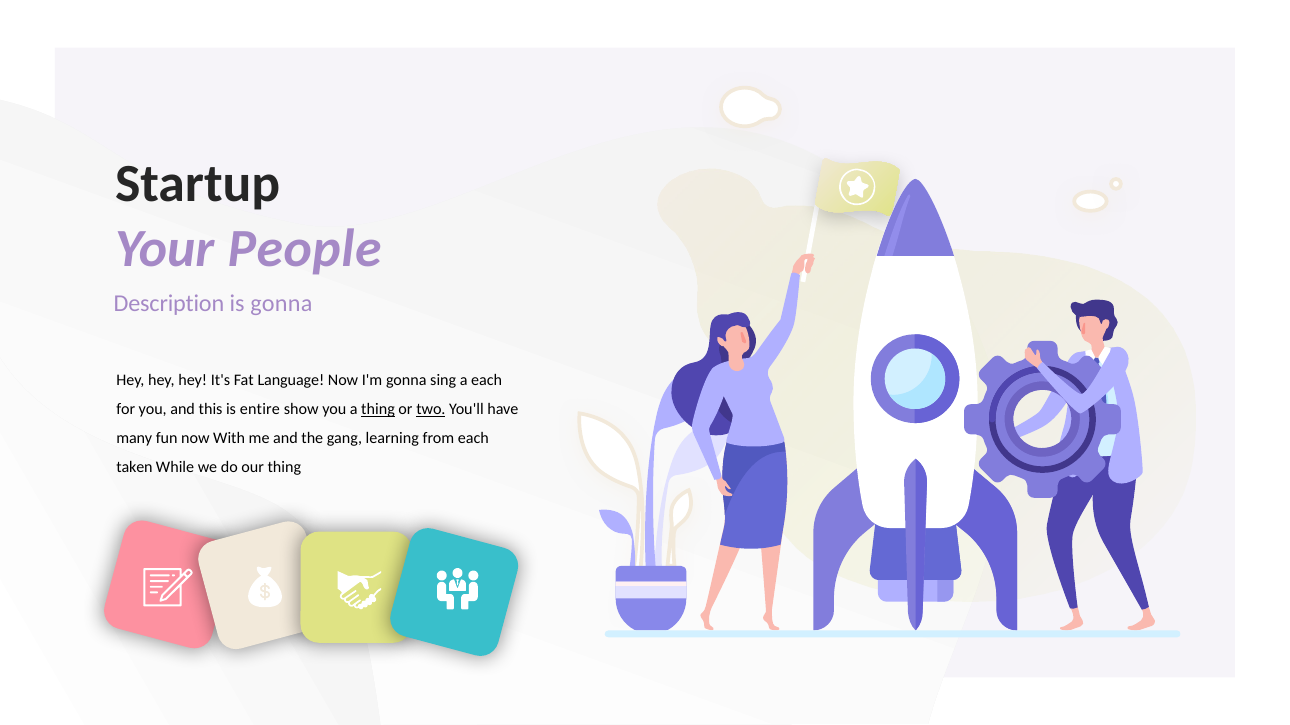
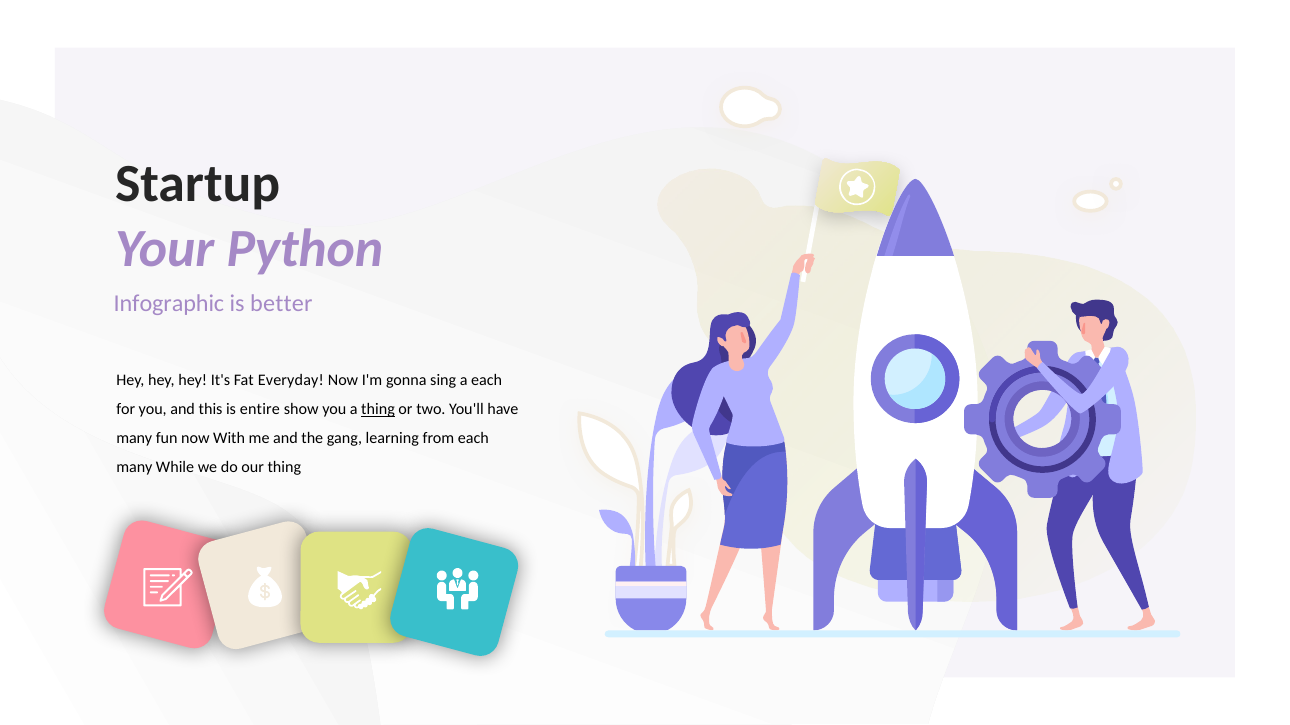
People: People -> Python
Description: Description -> Infographic
is gonna: gonna -> better
Language: Language -> Everyday
two underline: present -> none
taken at (135, 468): taken -> many
